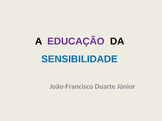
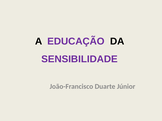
SENSIBILIDADE colour: blue -> purple
